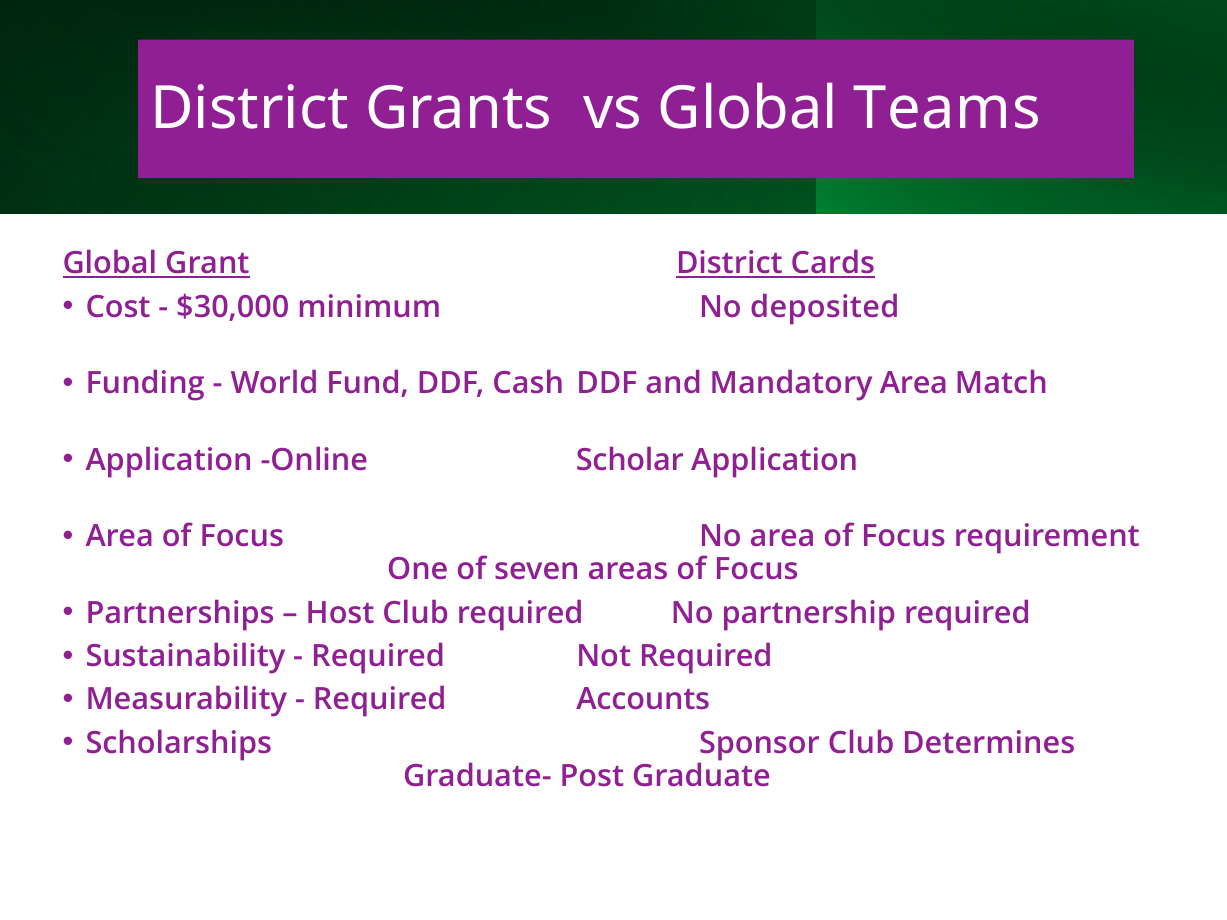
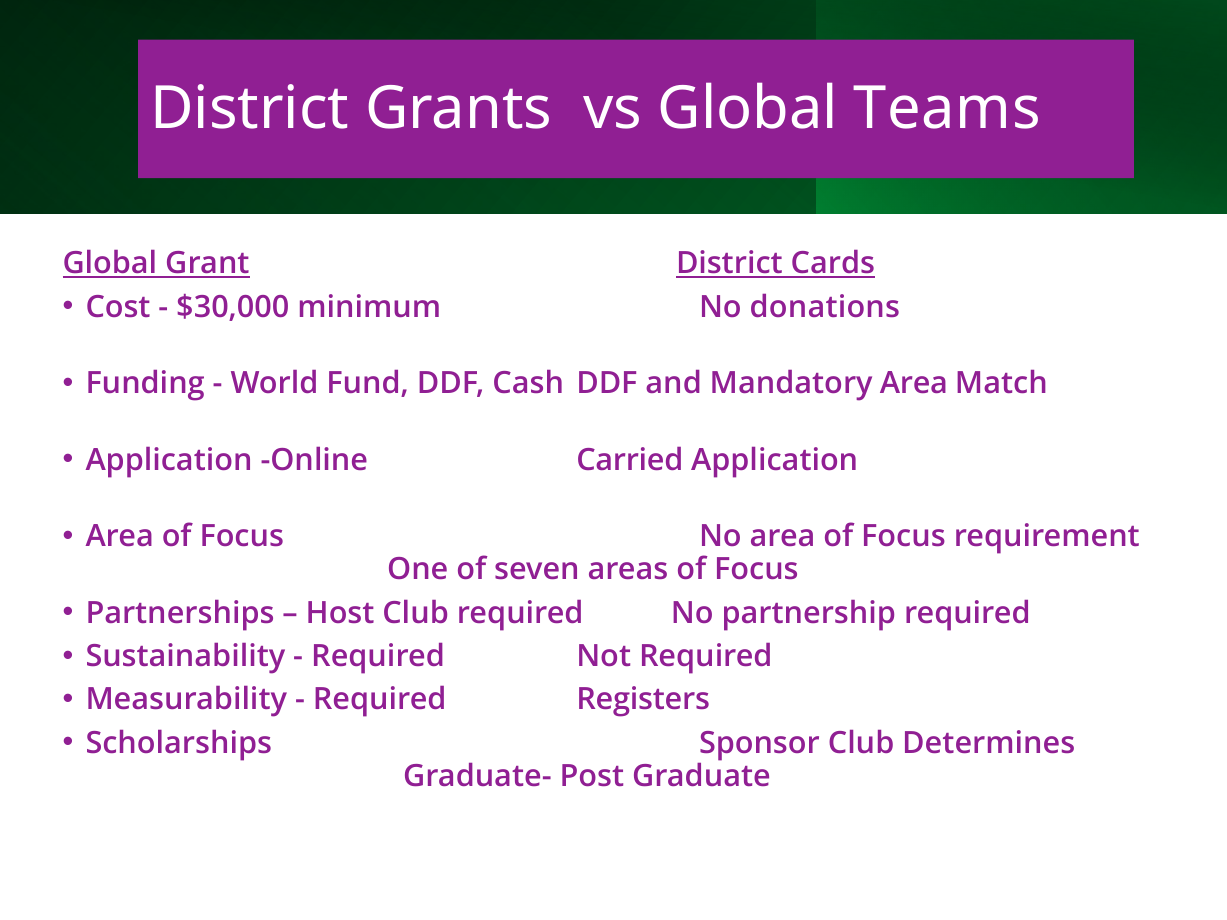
deposited: deposited -> donations
Scholar: Scholar -> Carried
Accounts: Accounts -> Registers
